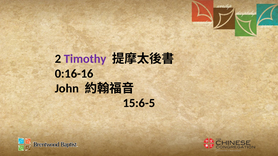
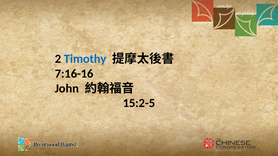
Timothy colour: purple -> blue
0:16-16: 0:16-16 -> 7:16-16
15:6-5: 15:6-5 -> 15:2-5
